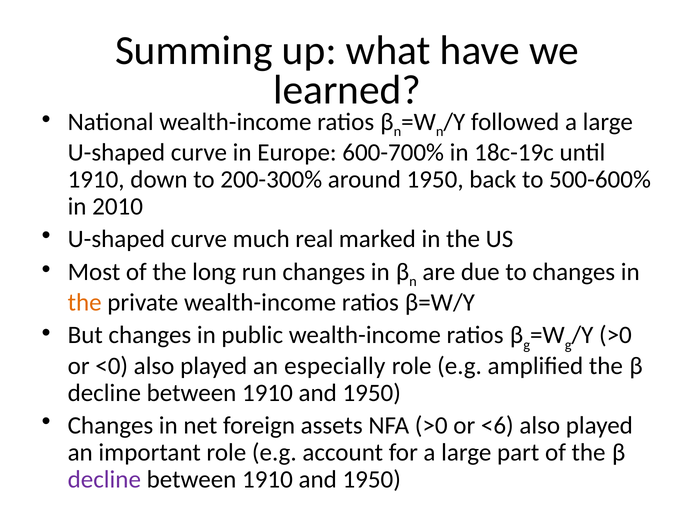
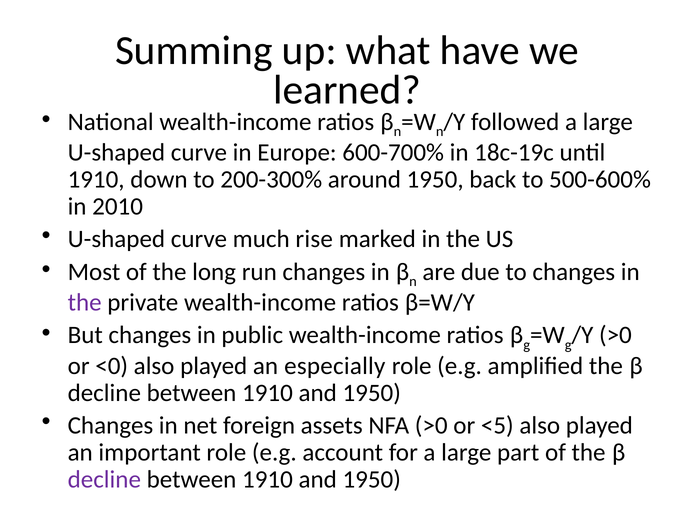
real: real -> rise
the at (85, 303) colour: orange -> purple
<6: <6 -> <5
